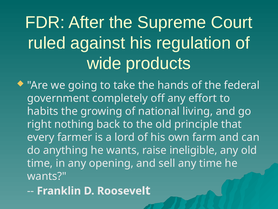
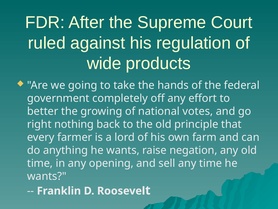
habits: habits -> better
living: living -> votes
ineligible: ineligible -> negation
